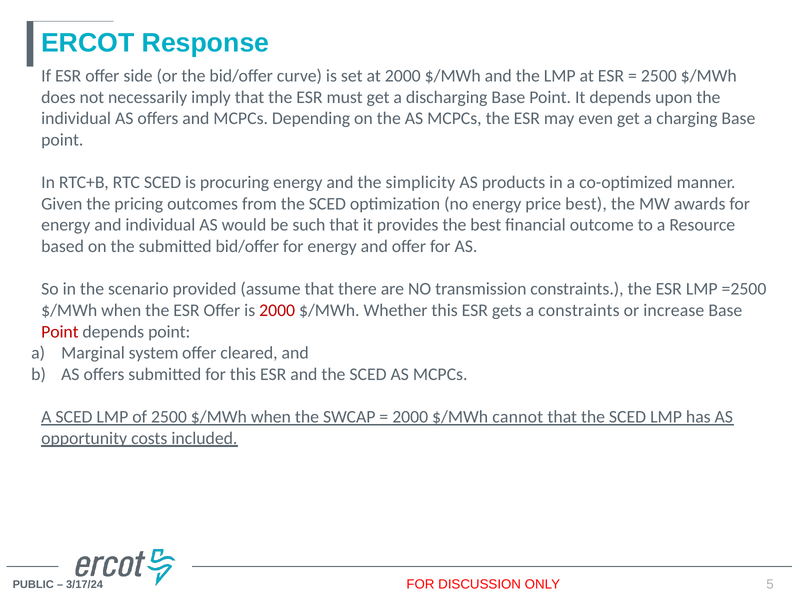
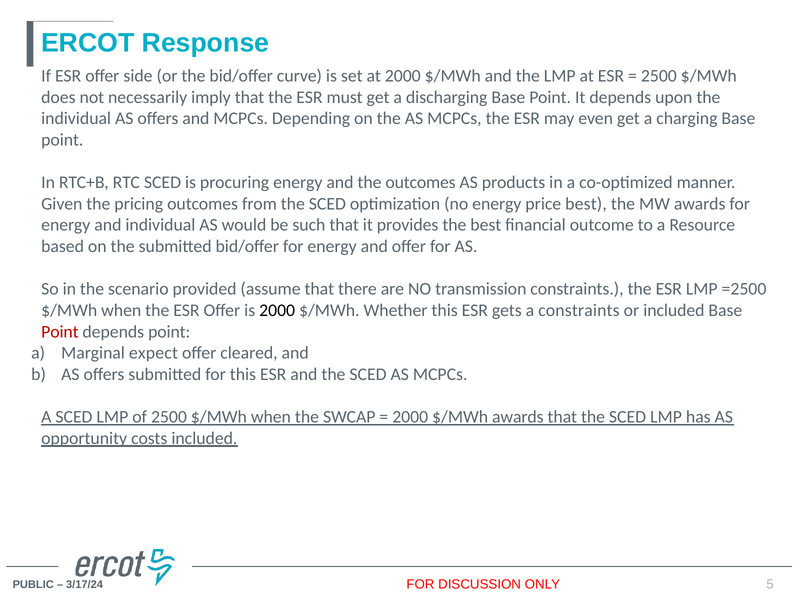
the simplicity: simplicity -> outcomes
2000 at (277, 310) colour: red -> black
or increase: increase -> included
system: system -> expect
$/MWh cannot: cannot -> awards
